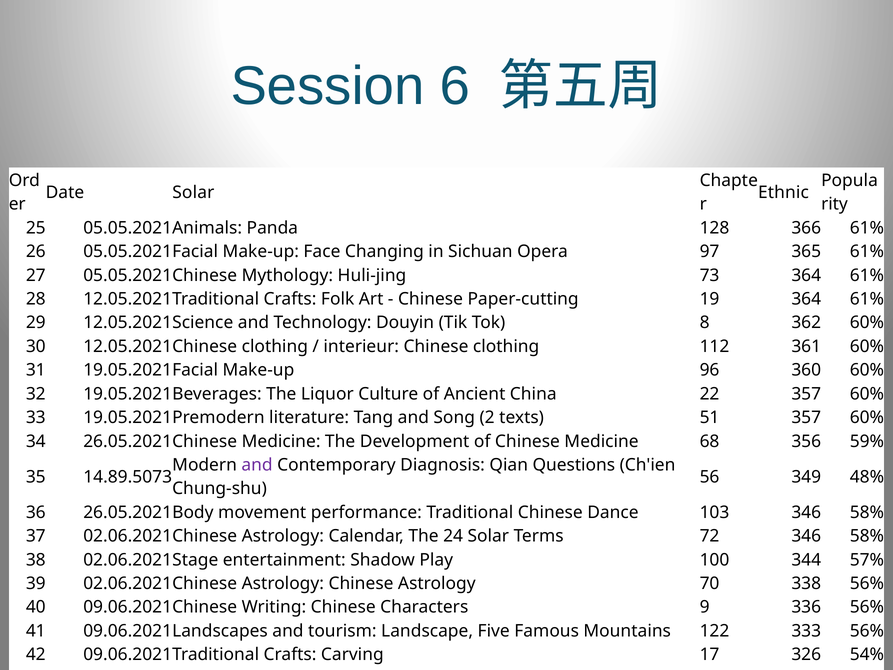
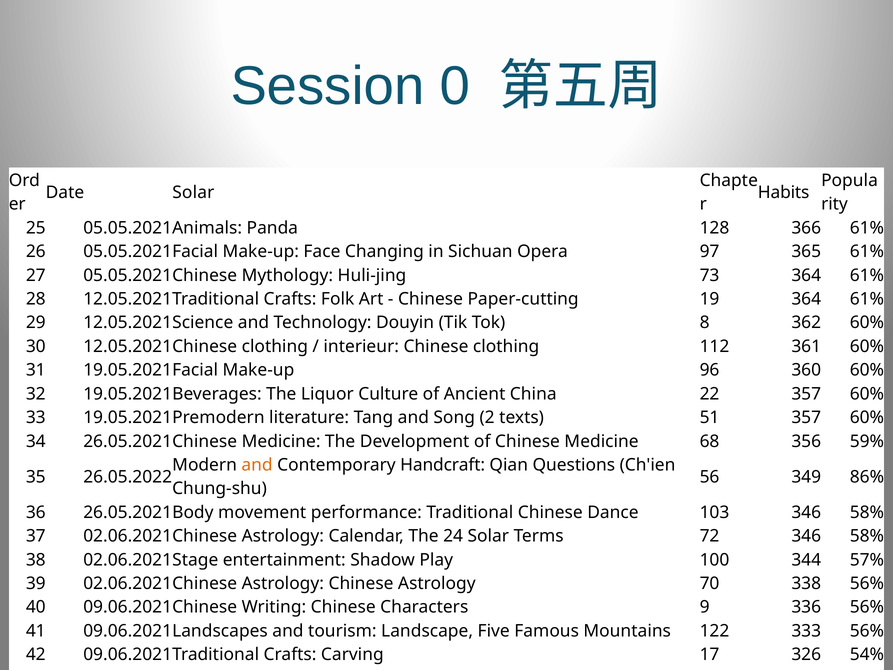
Session 6: 6 -> 0
Ethnic at (783, 192): Ethnic -> Habits
and at (257, 465) colour: purple -> orange
Contemporary Diagnosis: Diagnosis -> Handcraft
14.89.5073: 14.89.5073 -> 26.05.2022
349 48%: 48% -> 86%
